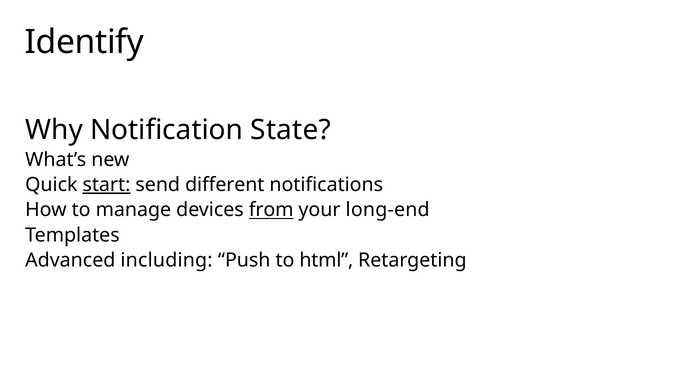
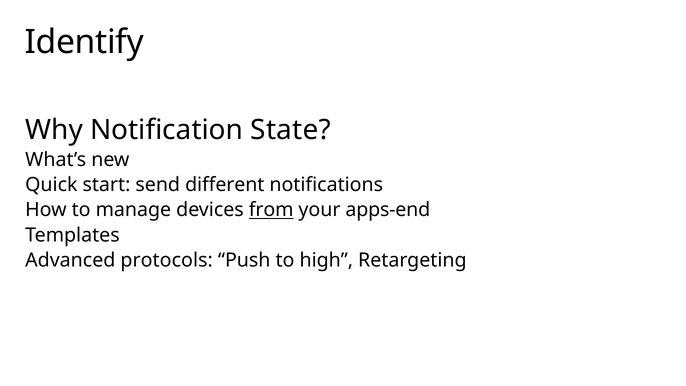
start underline: present -> none
long-end: long-end -> apps-end
including: including -> protocols
html: html -> high
